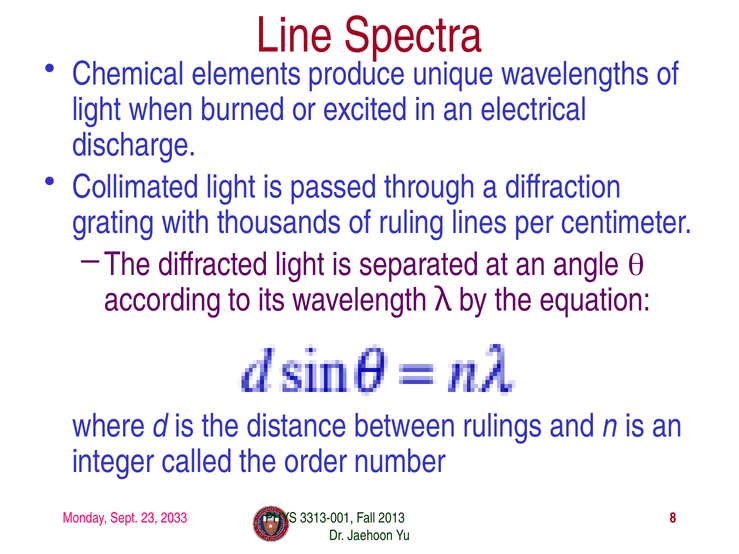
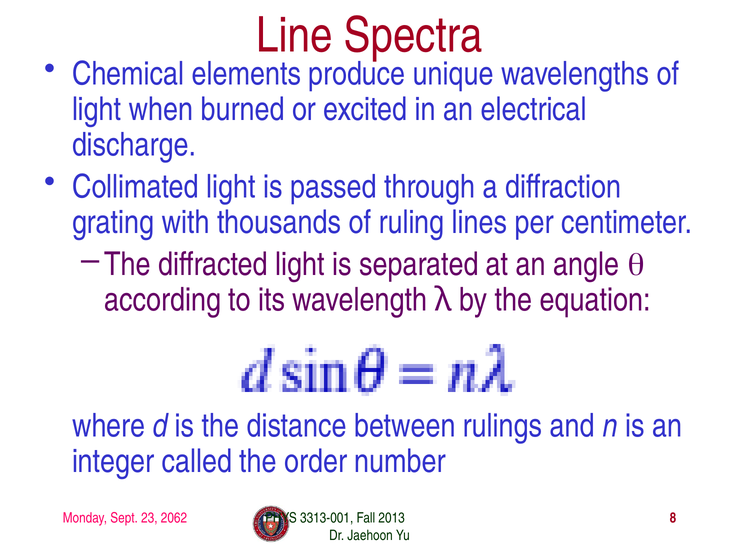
2033: 2033 -> 2062
